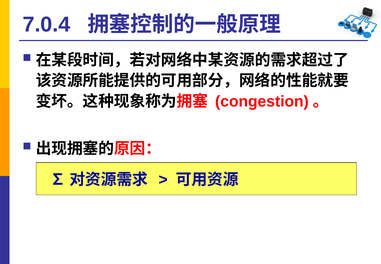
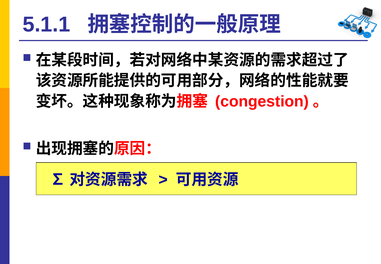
7.0.4: 7.0.4 -> 5.1.1
